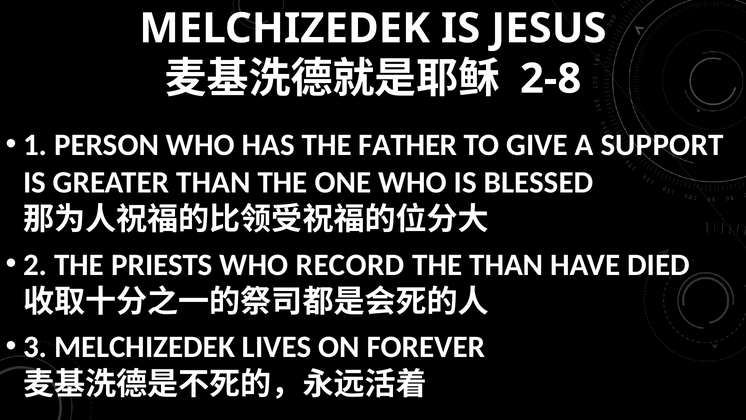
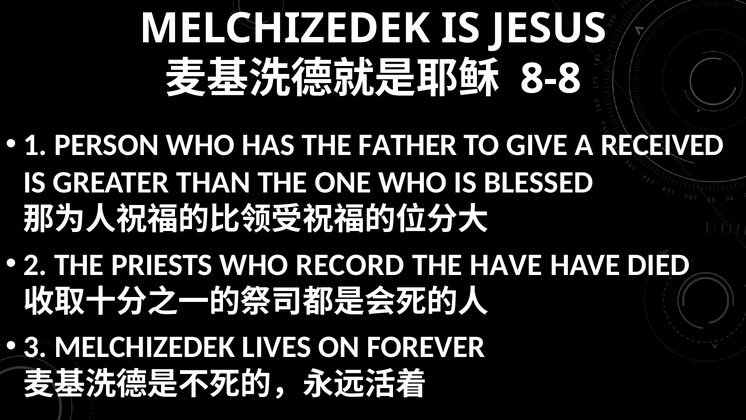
2-8: 2-8 -> 8-8
SUPPORT: SUPPORT -> RECEIVED
THE THAN: THAN -> HAVE
